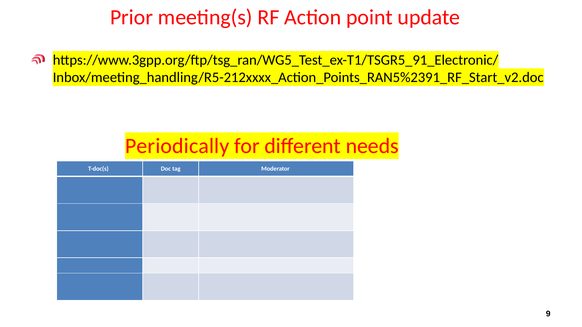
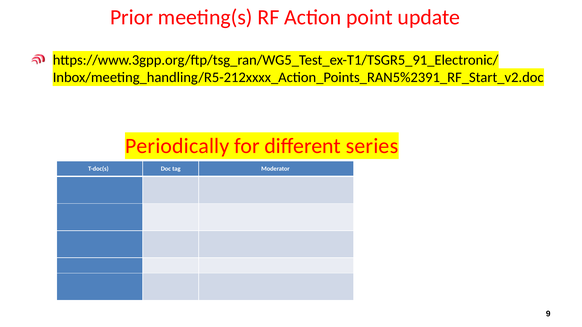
needs: needs -> series
